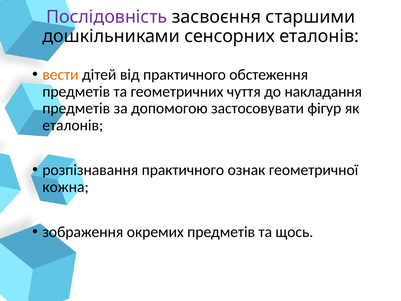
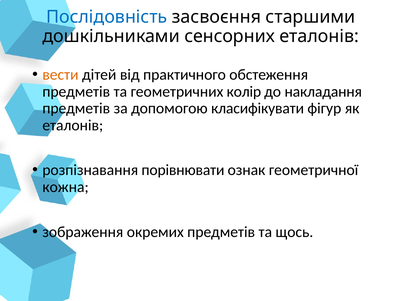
Послідовність colour: purple -> blue
чуття: чуття -> колір
застосовувати: застосовувати -> класифікувати
розпізнавання практичного: практичного -> порівнювати
